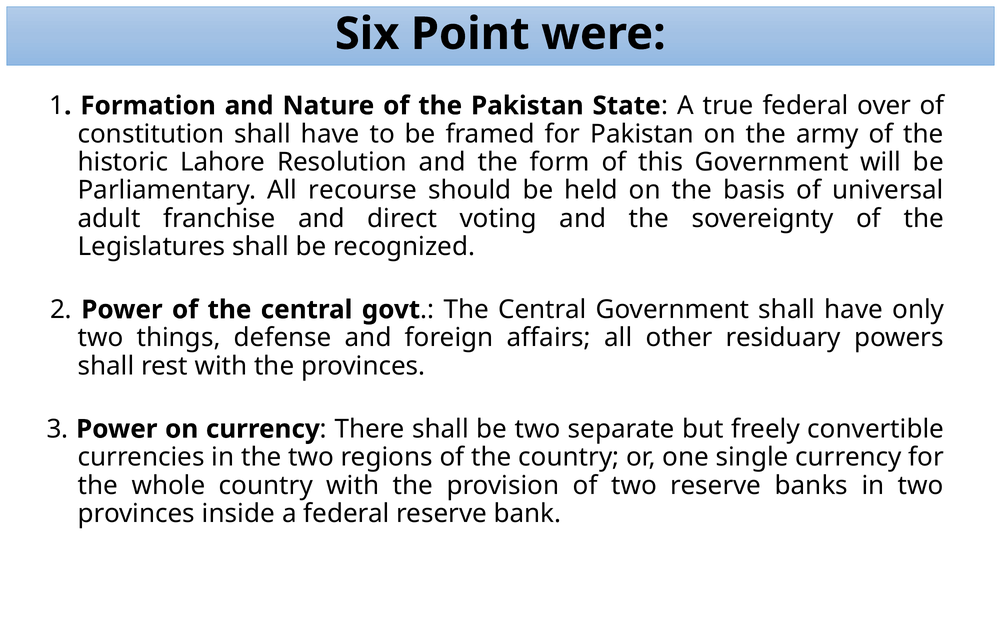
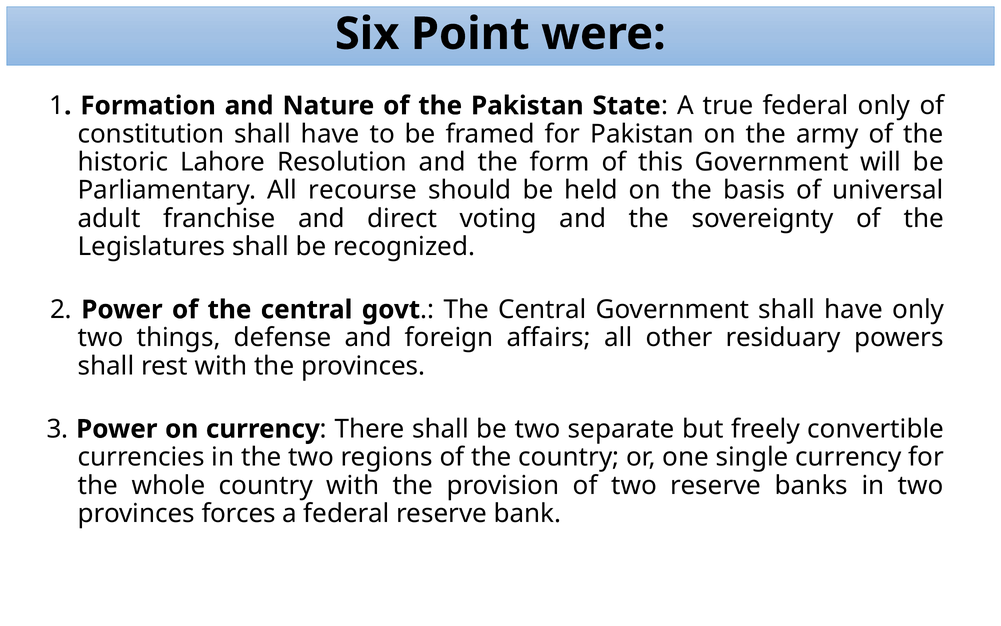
federal over: over -> only
inside: inside -> forces
